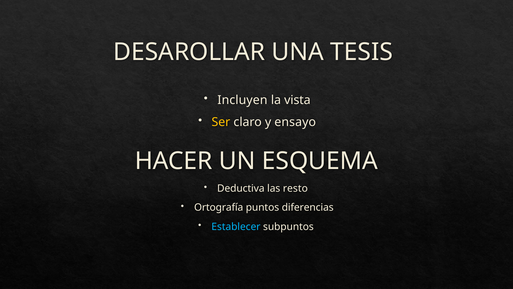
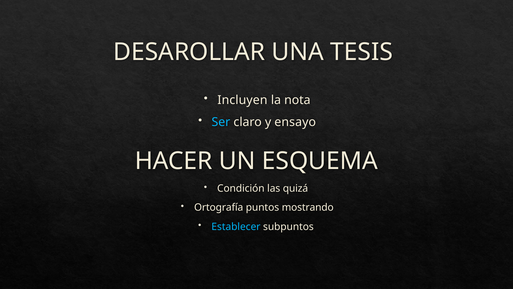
vista: vista -> nota
Ser colour: yellow -> light blue
Deductiva: Deductiva -> Condición
resto: resto -> quizá
diferencias: diferencias -> mostrando
